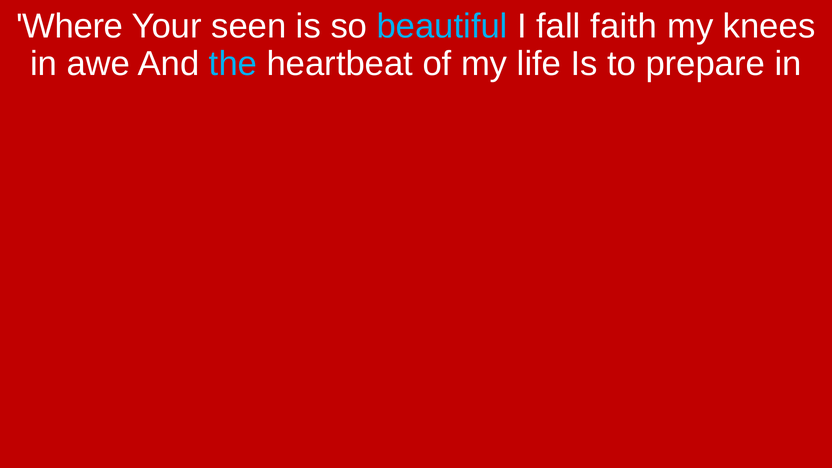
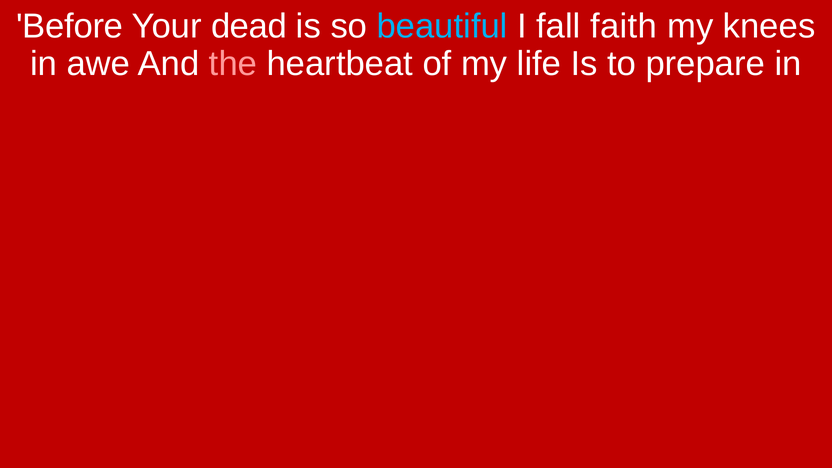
Where: Where -> Before
seen: seen -> dead
the colour: light blue -> pink
